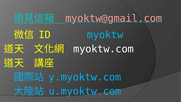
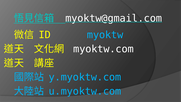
myoktw@gmail.com colour: pink -> white
